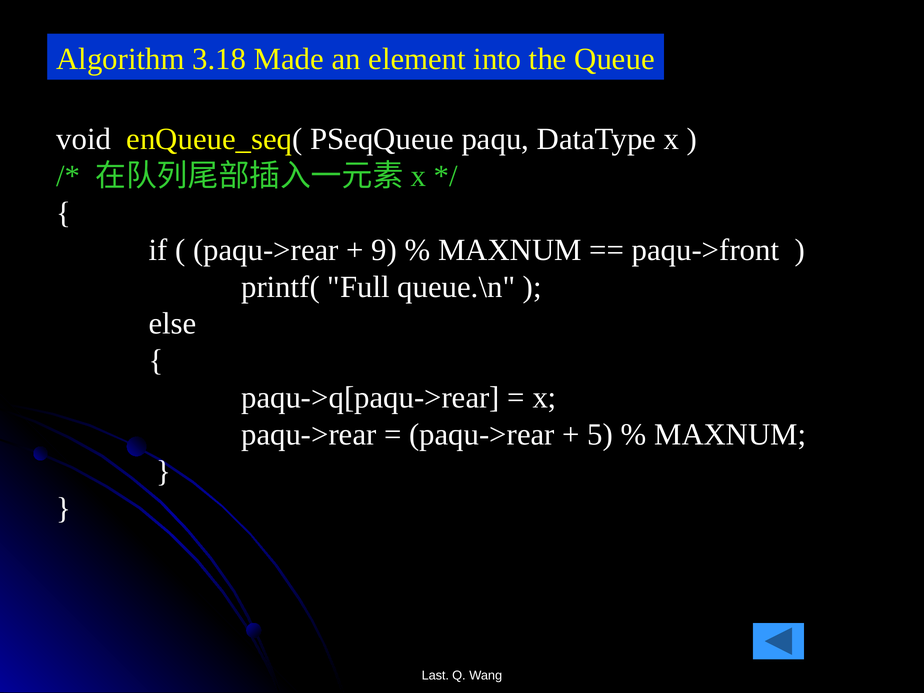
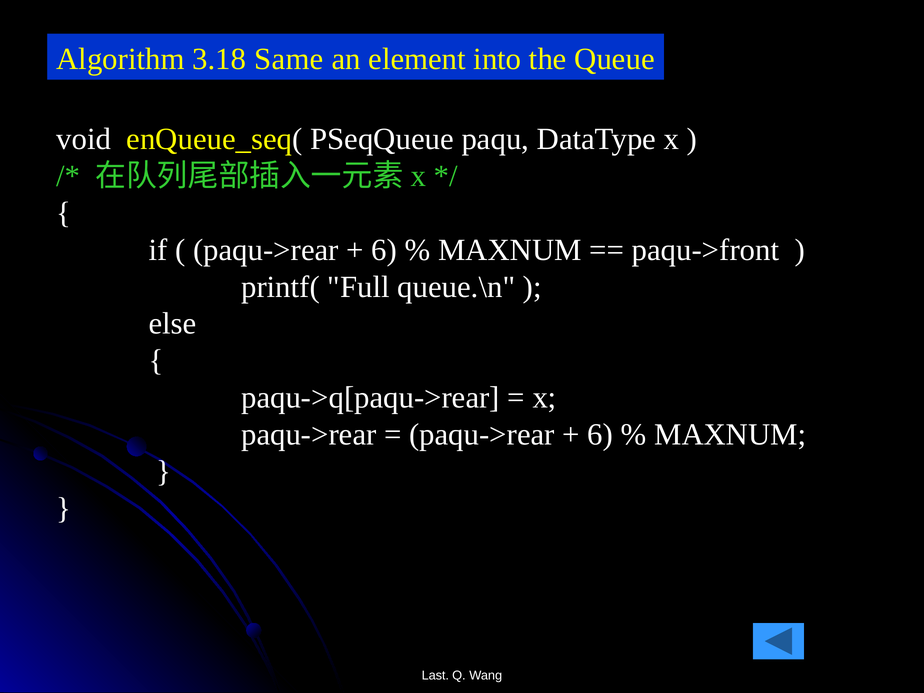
Made: Made -> Same
9 at (384, 250): 9 -> 6
5 at (600, 435): 5 -> 6
